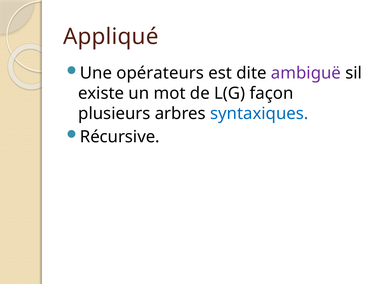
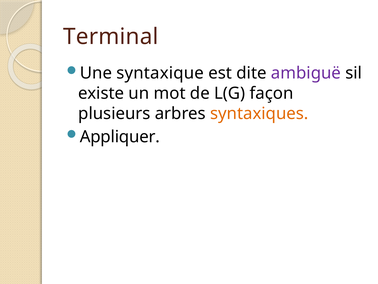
Appliqué: Appliqué -> Terminal
opérateurs: opérateurs -> syntaxique
syntaxiques colour: blue -> orange
Récursive: Récursive -> Appliquer
